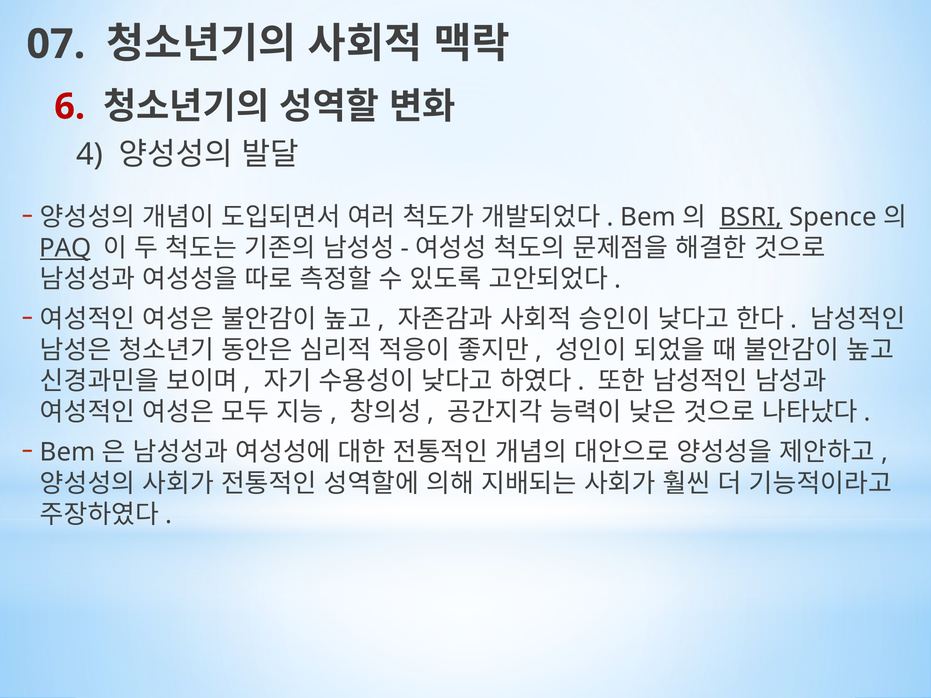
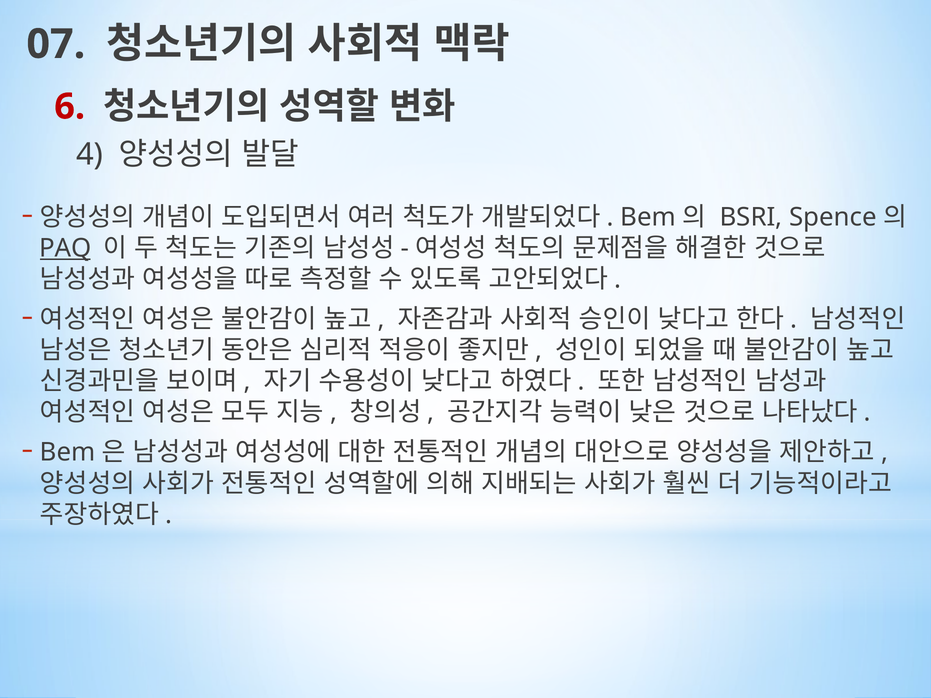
BSRI underline: present -> none
